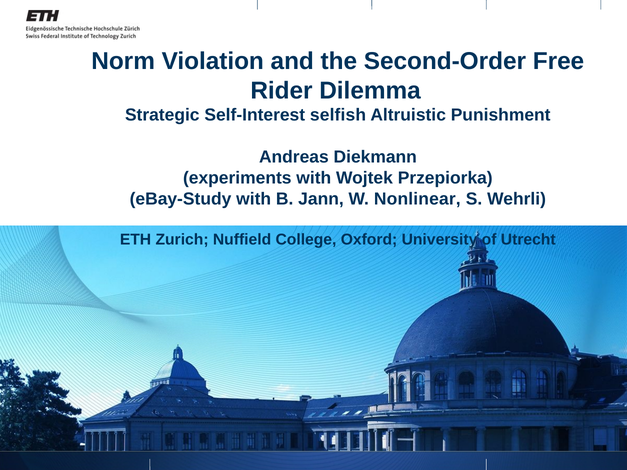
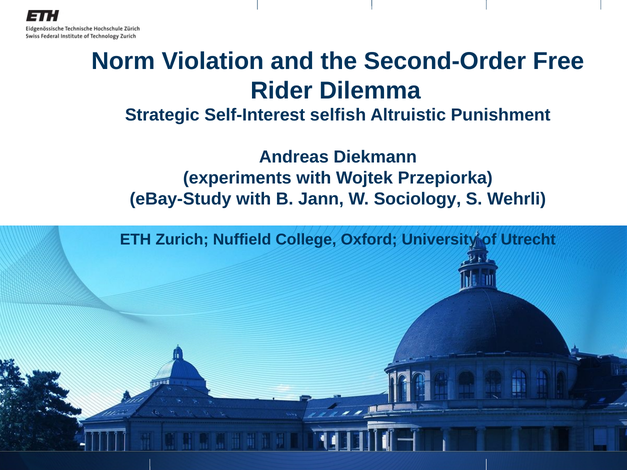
Nonlinear: Nonlinear -> Sociology
